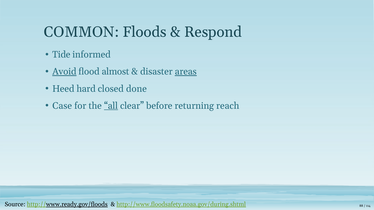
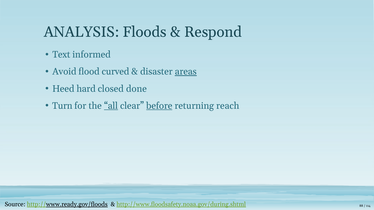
COMMON: COMMON -> ANALYSIS
Tide: Tide -> Text
Avoid underline: present -> none
almost: almost -> curved
Case: Case -> Turn
before underline: none -> present
